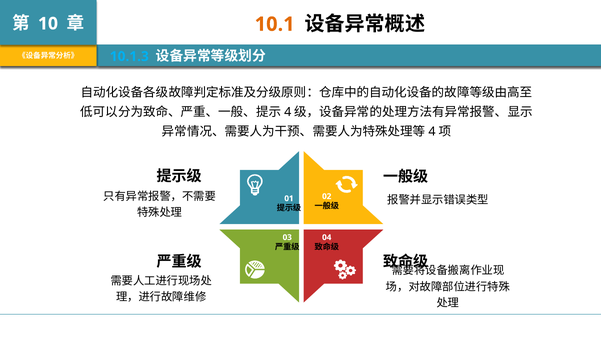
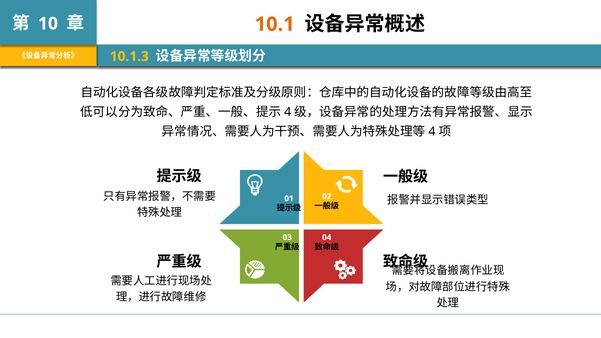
10.1.3 colour: light blue -> yellow
